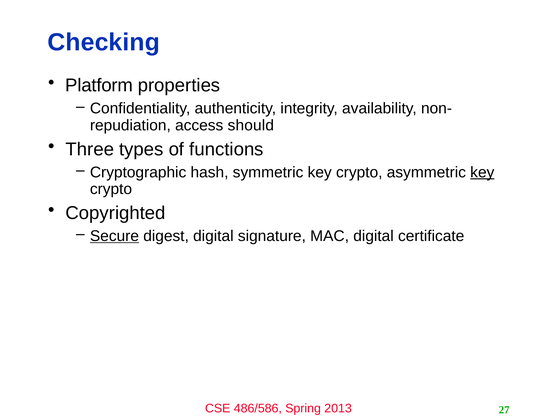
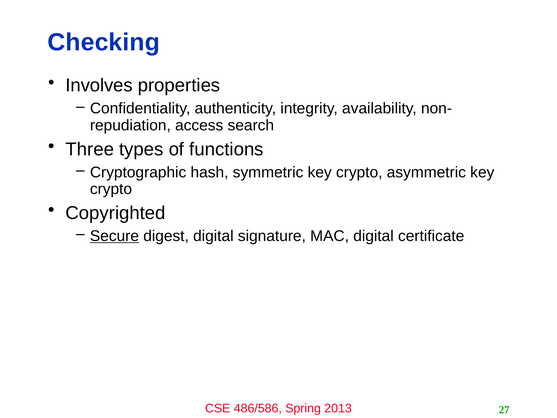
Platform: Platform -> Involves
should: should -> search
key at (482, 172) underline: present -> none
